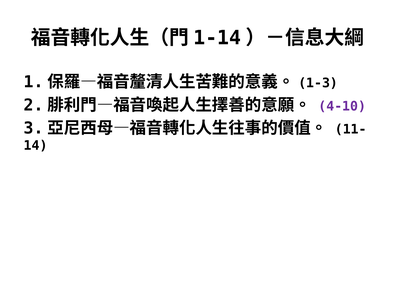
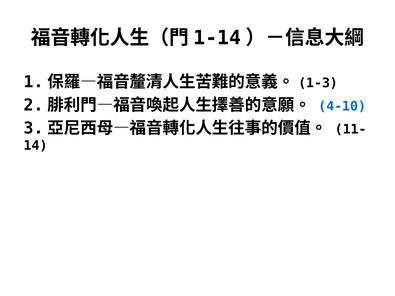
4-10 colour: purple -> blue
